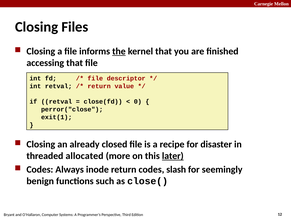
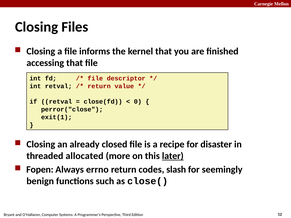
the underline: present -> none
Codes at (40, 170): Codes -> Fopen
inode: inode -> errno
